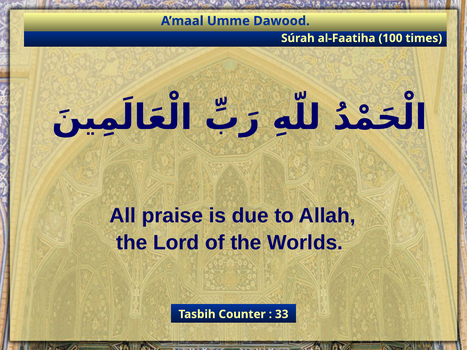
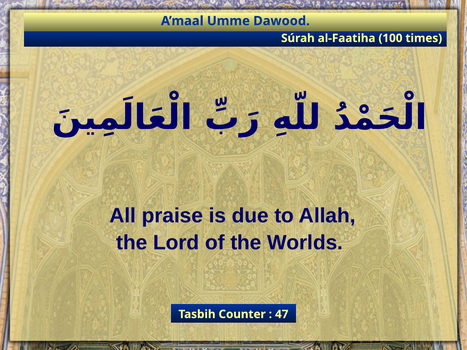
33: 33 -> 47
